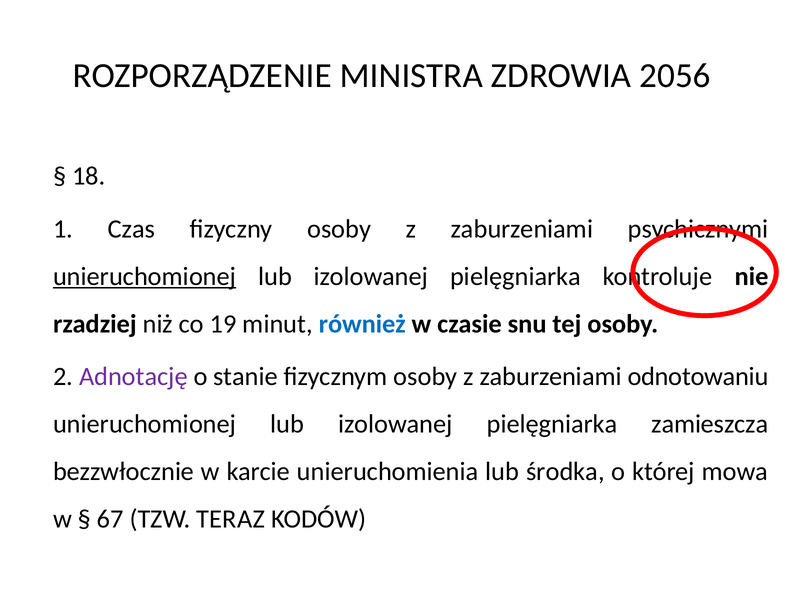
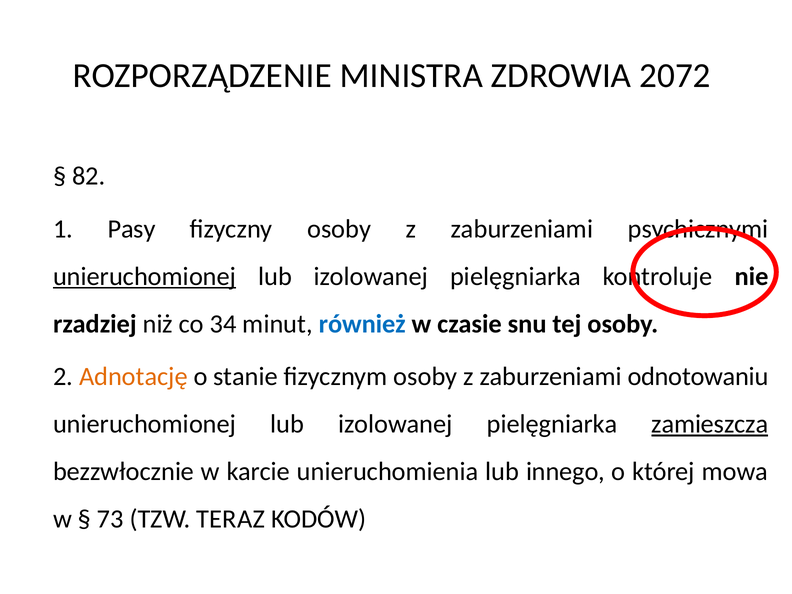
2056: 2056 -> 2072
18: 18 -> 82
Czas: Czas -> Pasy
19: 19 -> 34
Adnotację colour: purple -> orange
zamieszcza underline: none -> present
środka: środka -> innego
67: 67 -> 73
